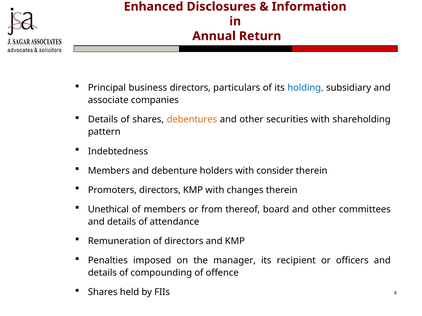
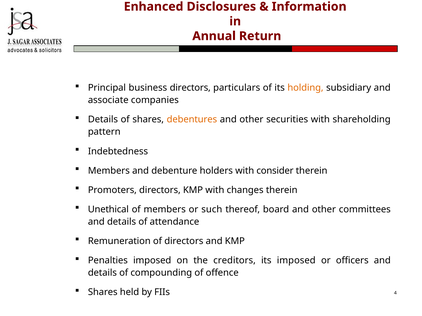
holding colour: blue -> orange
from: from -> such
manager: manager -> creditors
its recipient: recipient -> imposed
